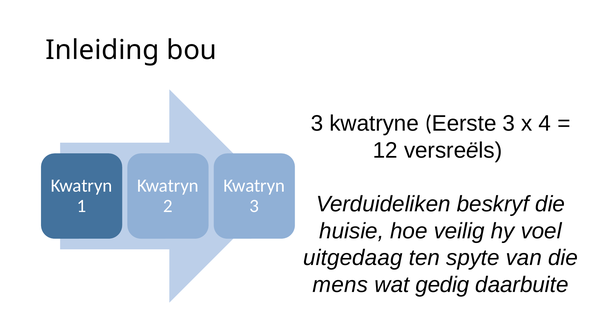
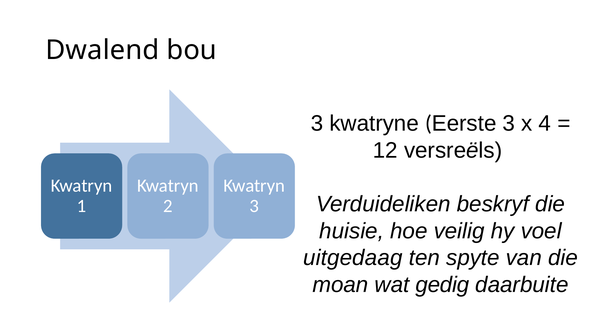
Inleiding: Inleiding -> Dwalend
mens: mens -> moan
